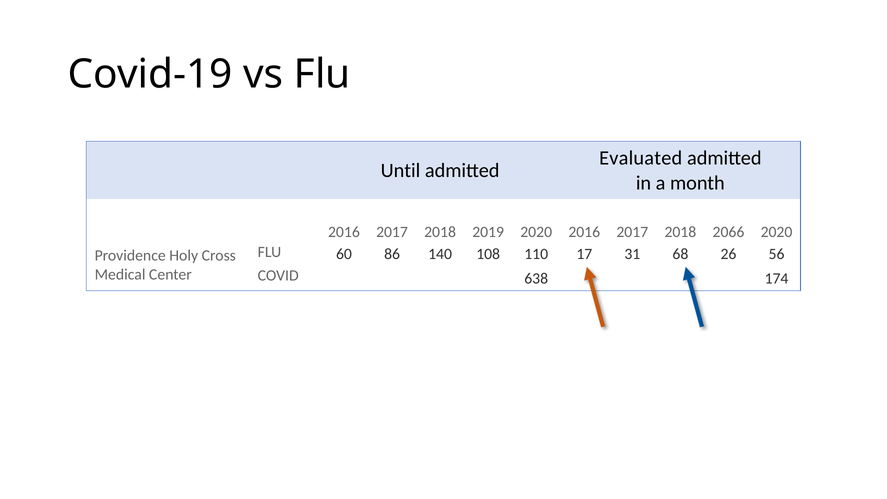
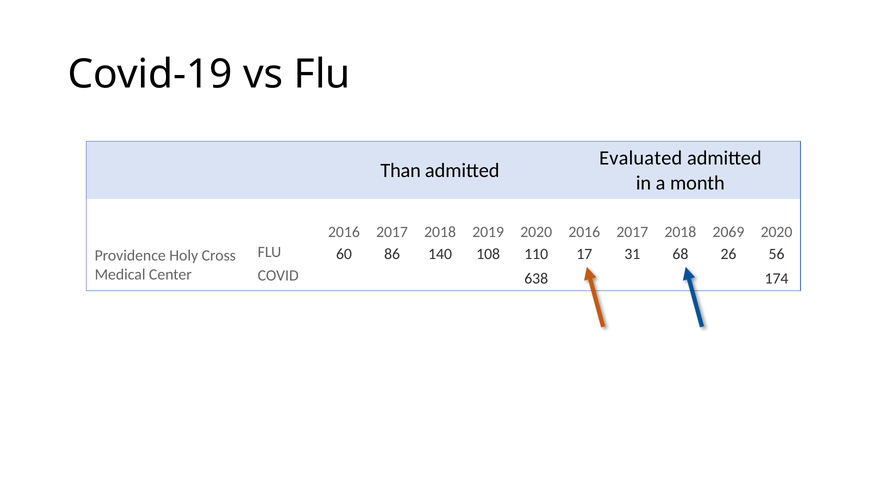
Until: Until -> Than
2066: 2066 -> 2069
